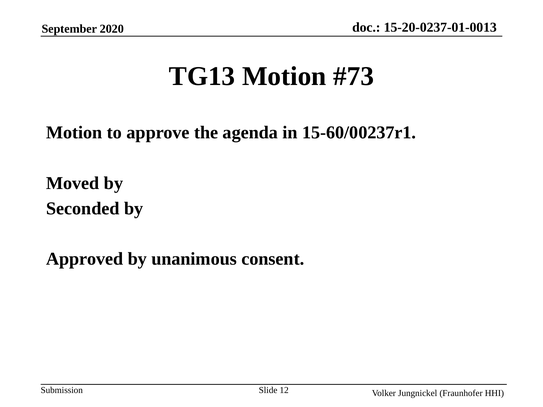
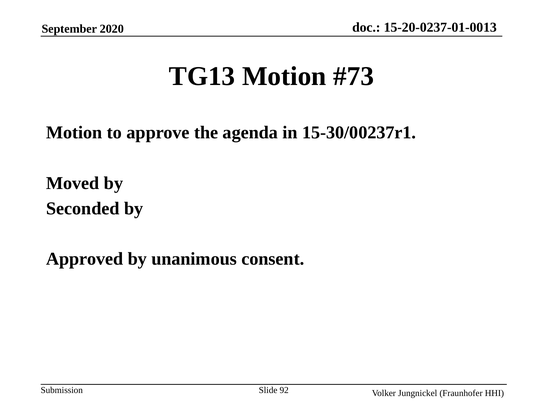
15-60/00237r1: 15-60/00237r1 -> 15-30/00237r1
12: 12 -> 92
